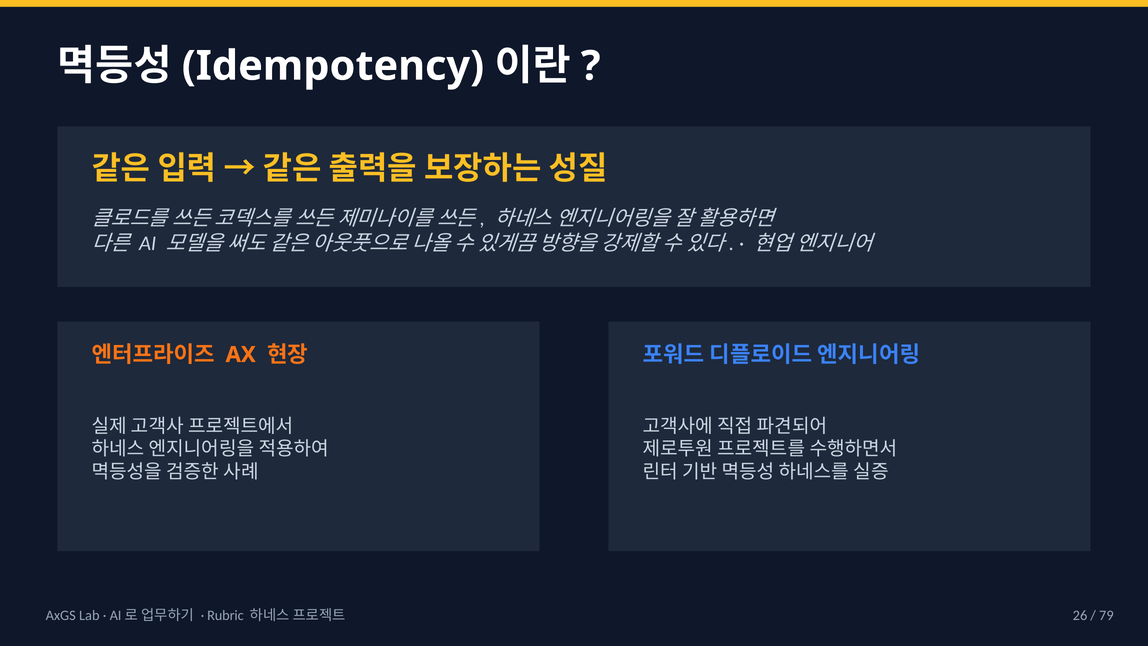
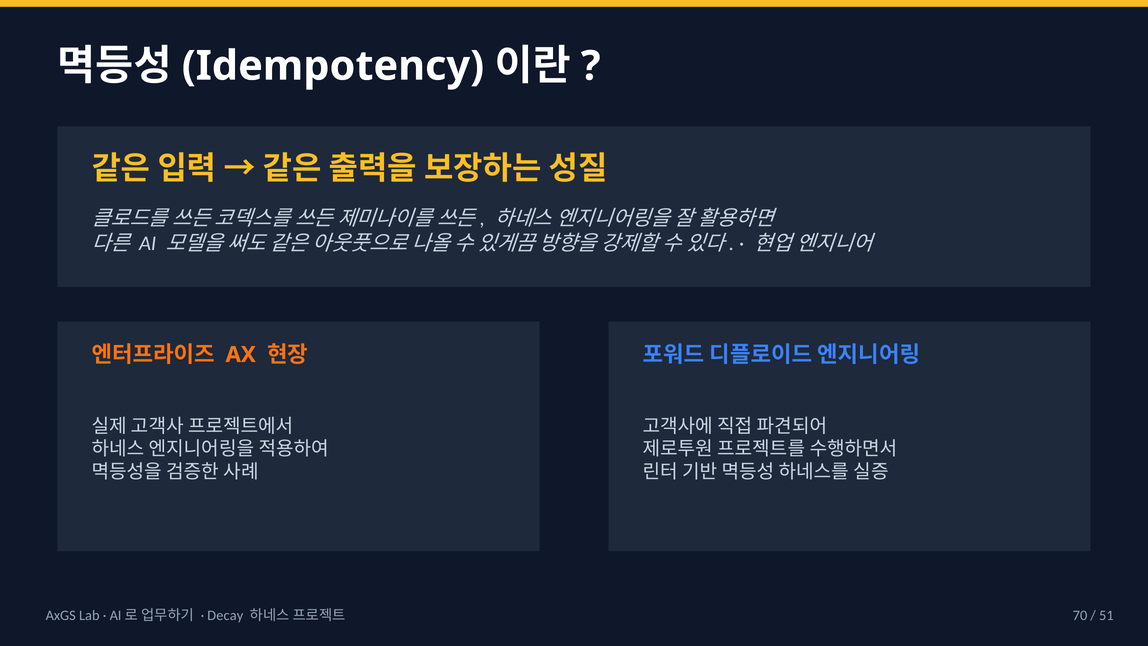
Rubric: Rubric -> Decay
26: 26 -> 70
79: 79 -> 51
